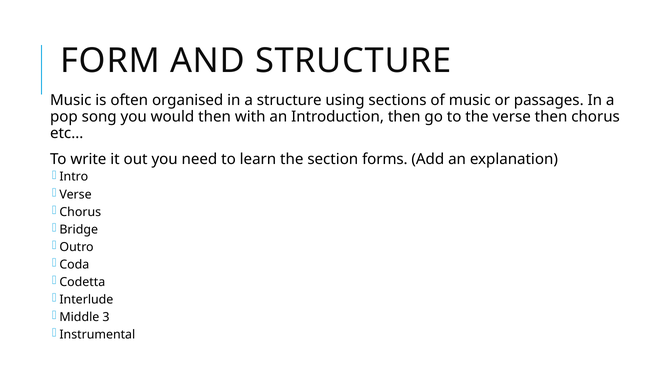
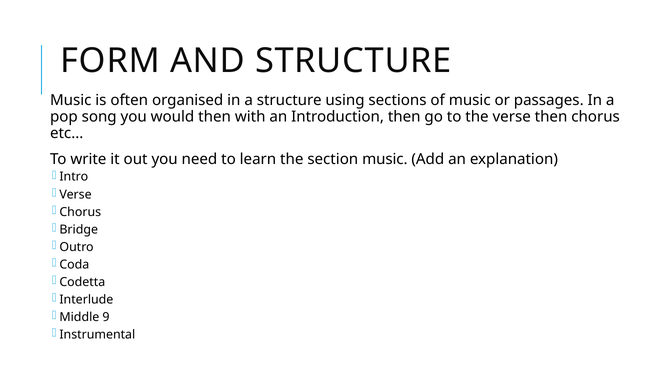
section forms: forms -> music
3: 3 -> 9
